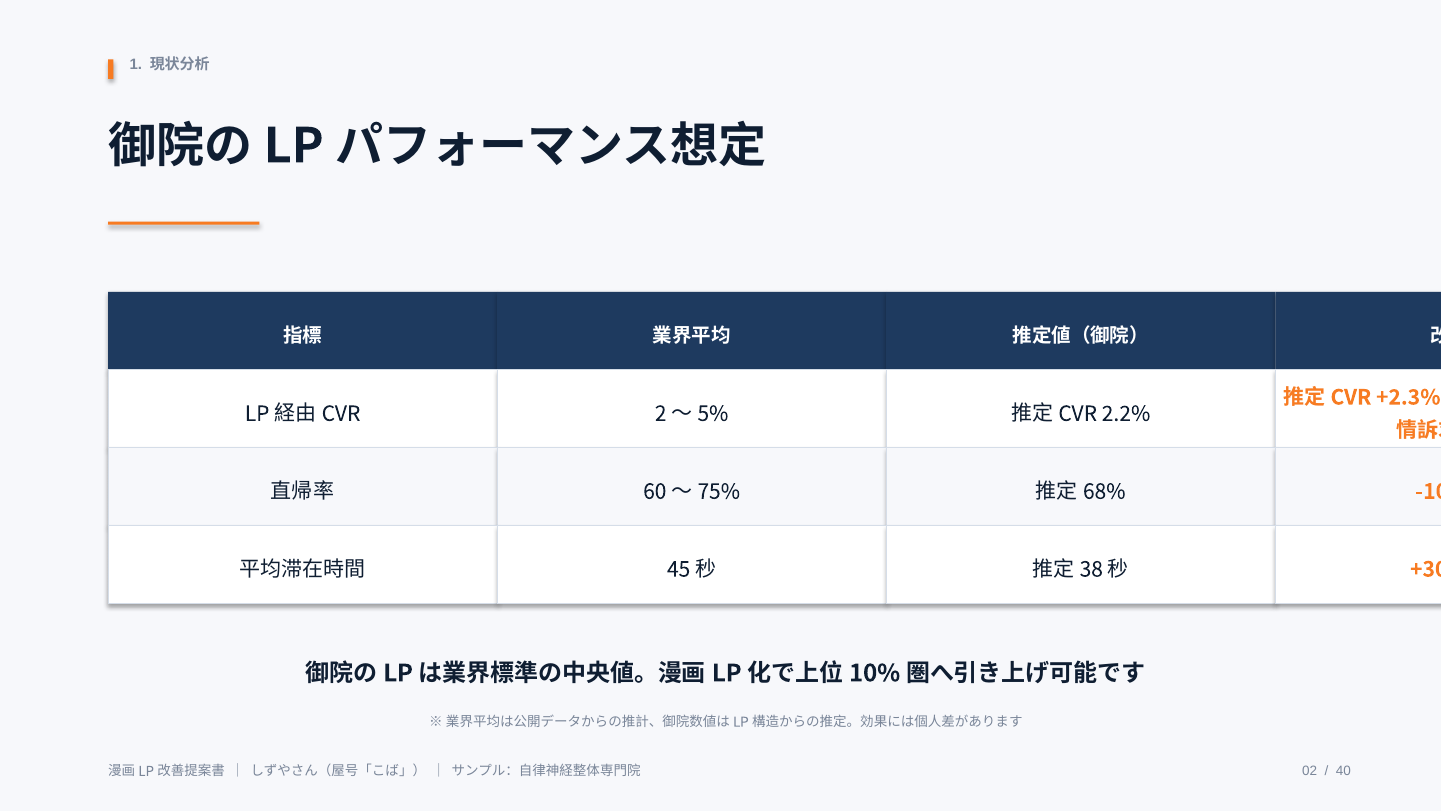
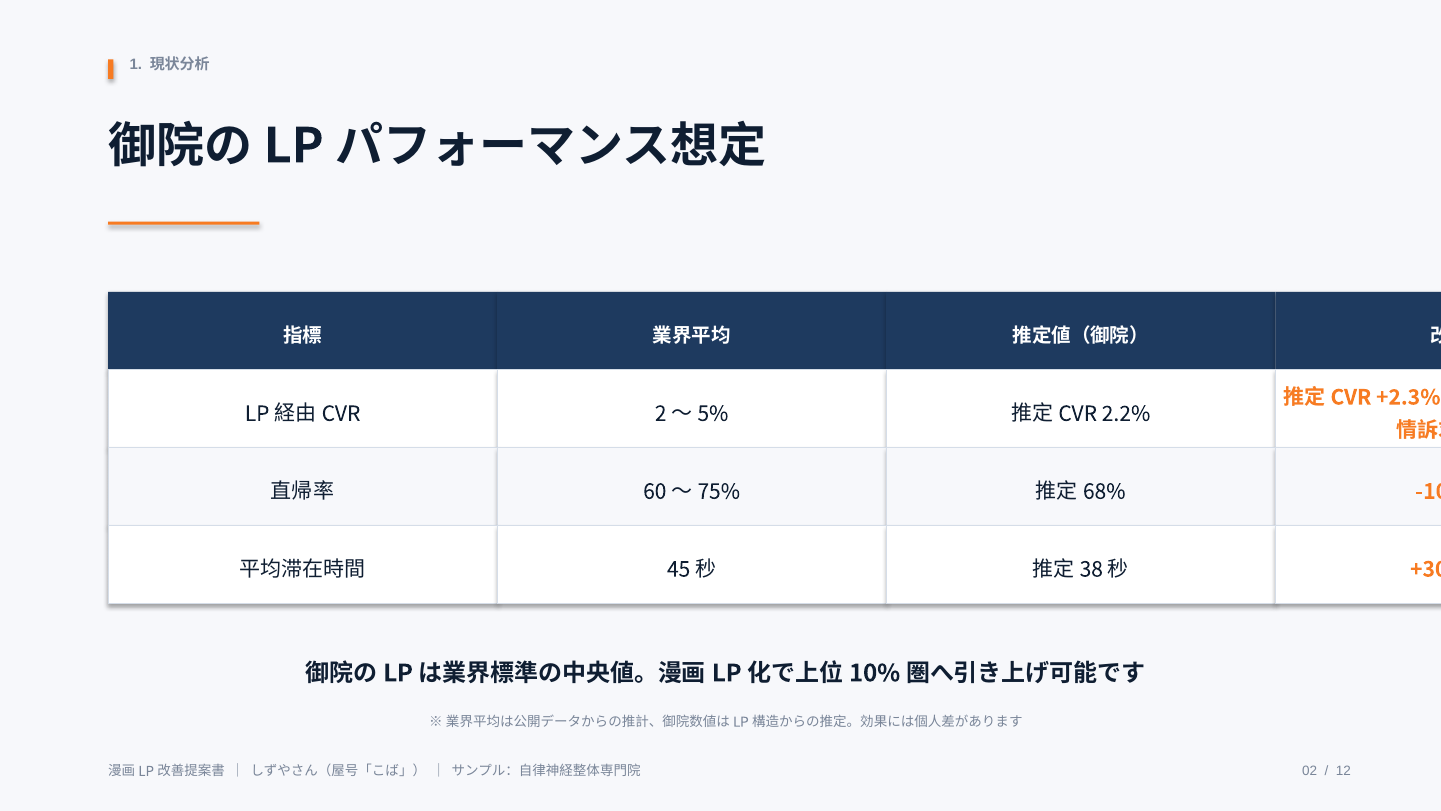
40: 40 -> 12
